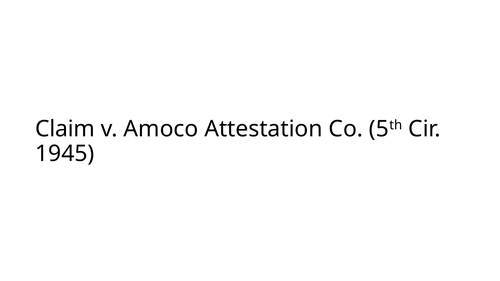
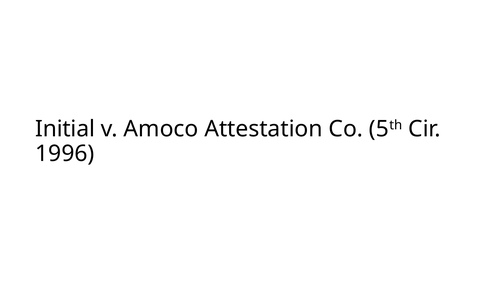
Claim: Claim -> Initial
1945: 1945 -> 1996
